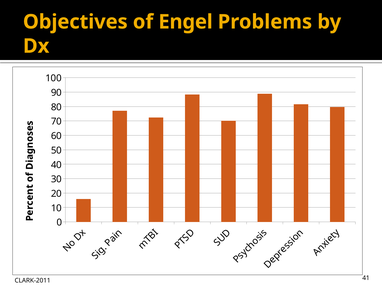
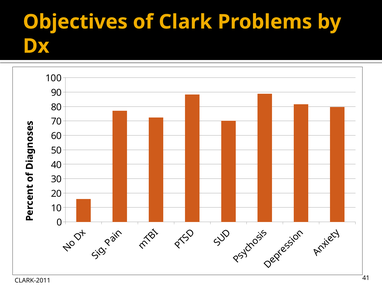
Engel: Engel -> Clark
